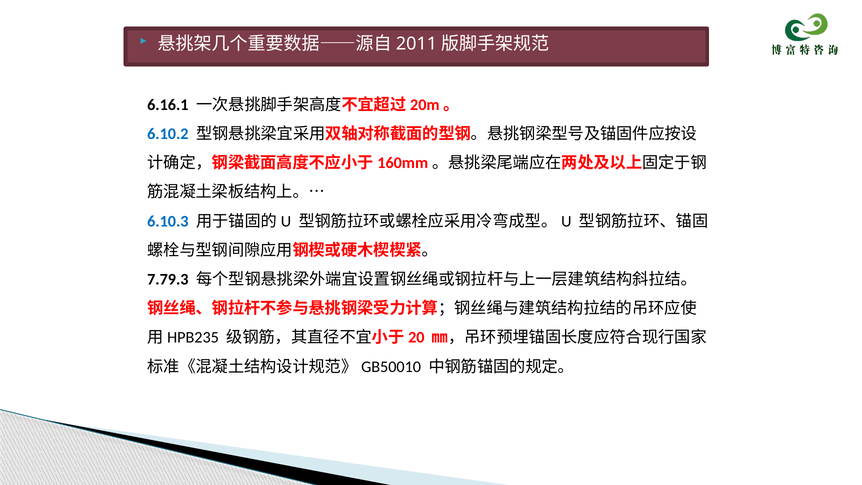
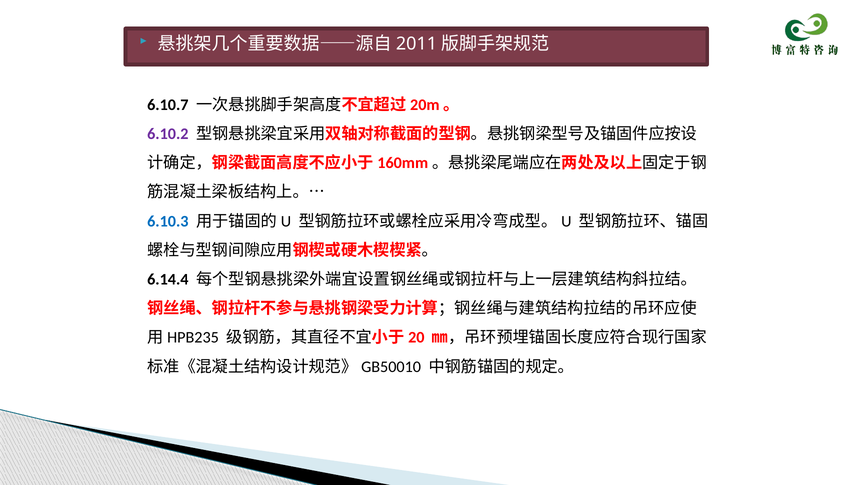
6.16.1: 6.16.1 -> 6.10.7
6.10.2 colour: blue -> purple
7.79.3: 7.79.3 -> 6.14.4
